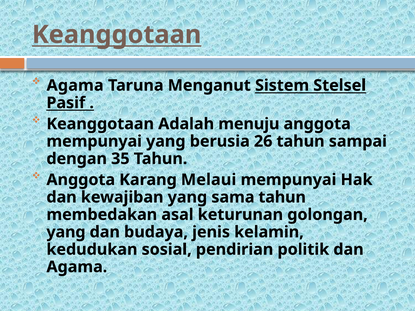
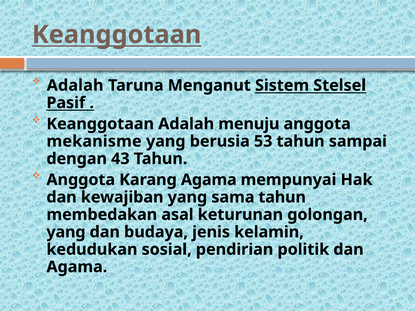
Agama at (75, 85): Agama -> Adalah
mempunyai at (94, 141): mempunyai -> mekanisme
26: 26 -> 53
35: 35 -> 43
Karang Melaui: Melaui -> Agama
